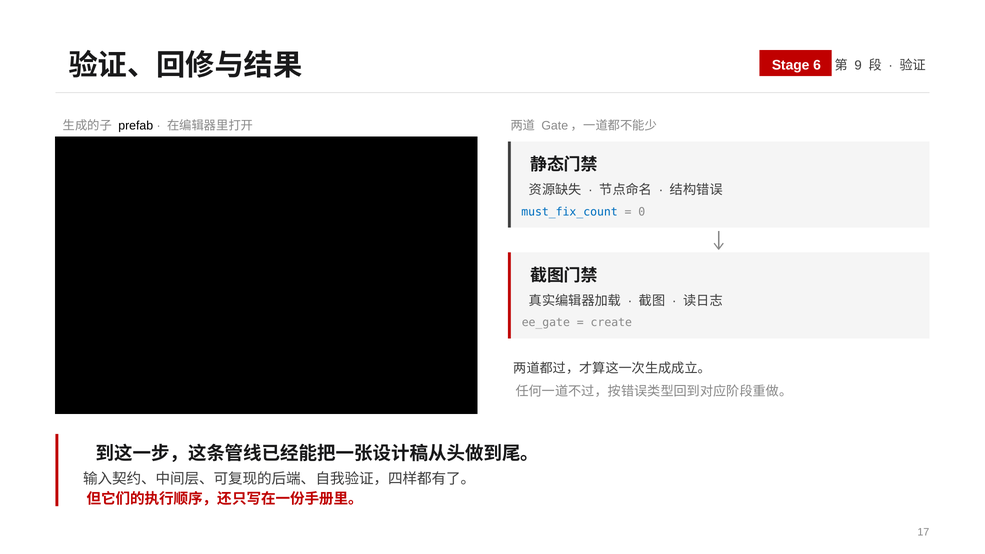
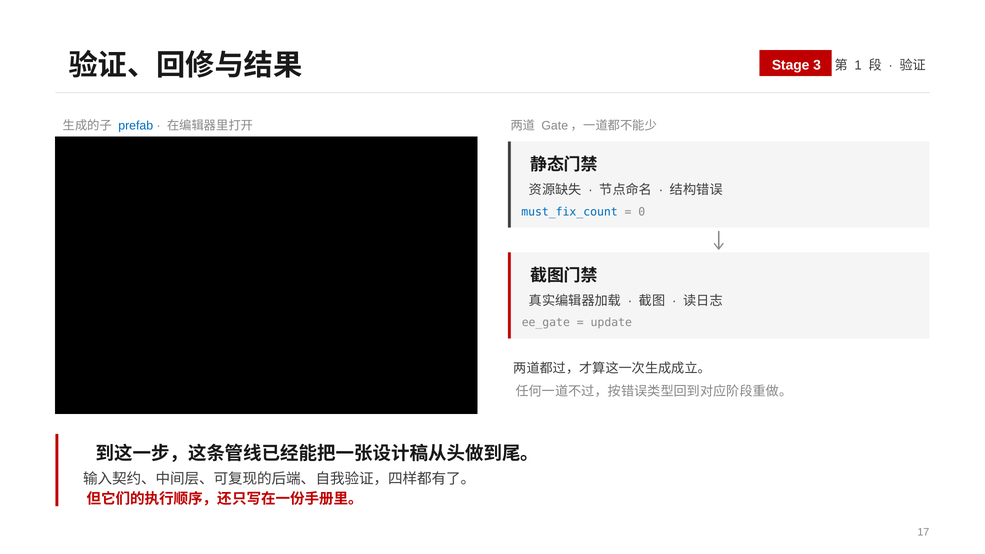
6: 6 -> 3
9: 9 -> 1
prefab colour: black -> blue
create: create -> update
